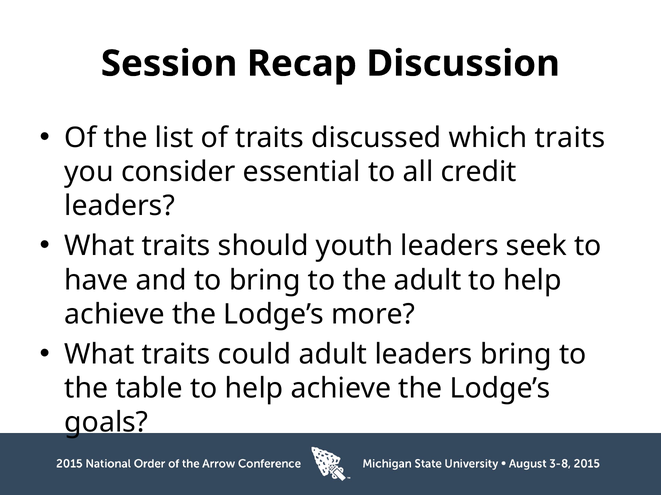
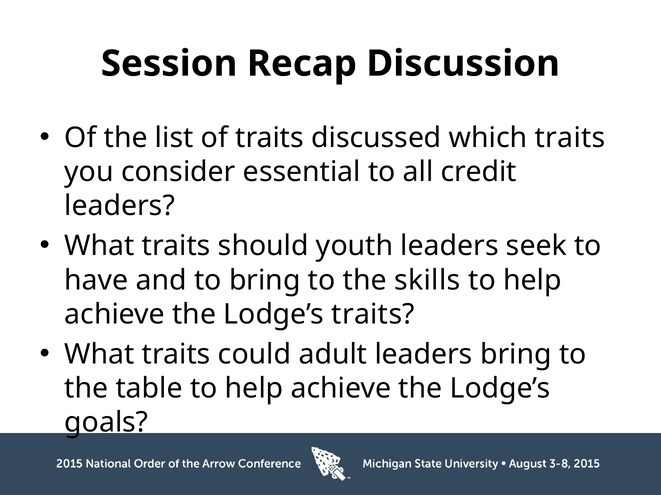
the adult: adult -> skills
Lodge’s more: more -> traits
